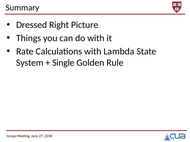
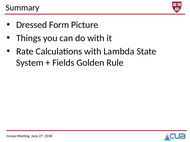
Right: Right -> Form
Single: Single -> Fields
